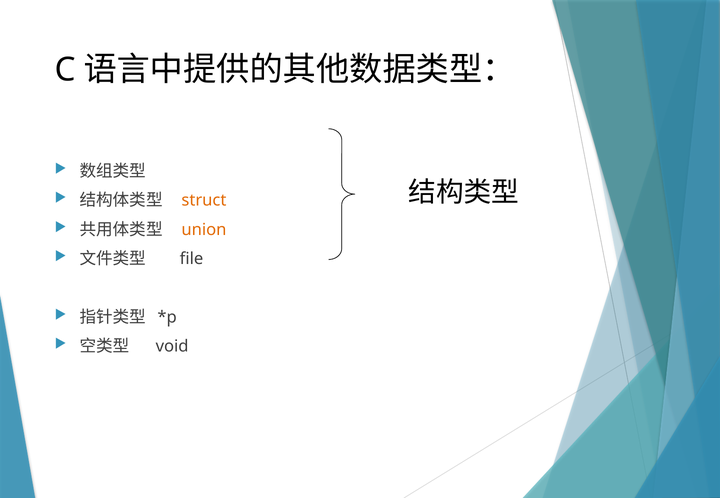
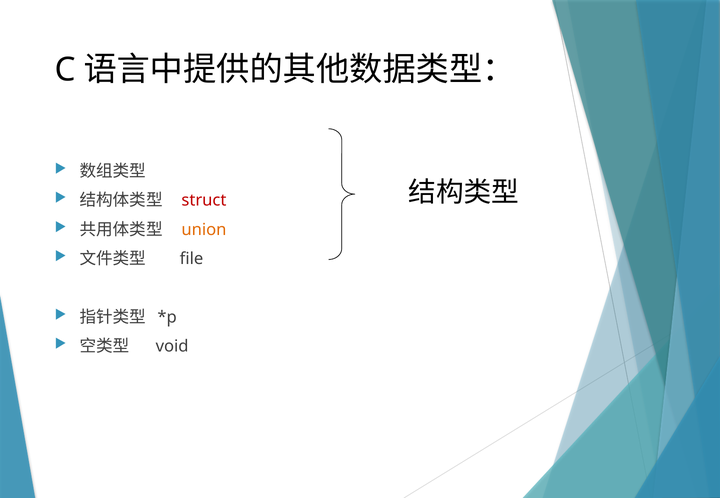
struct colour: orange -> red
